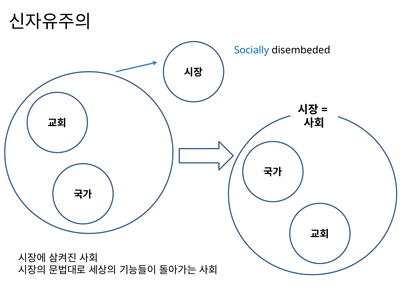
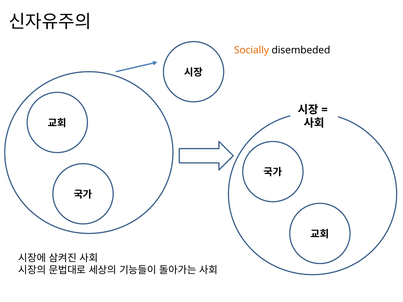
Socially colour: blue -> orange
